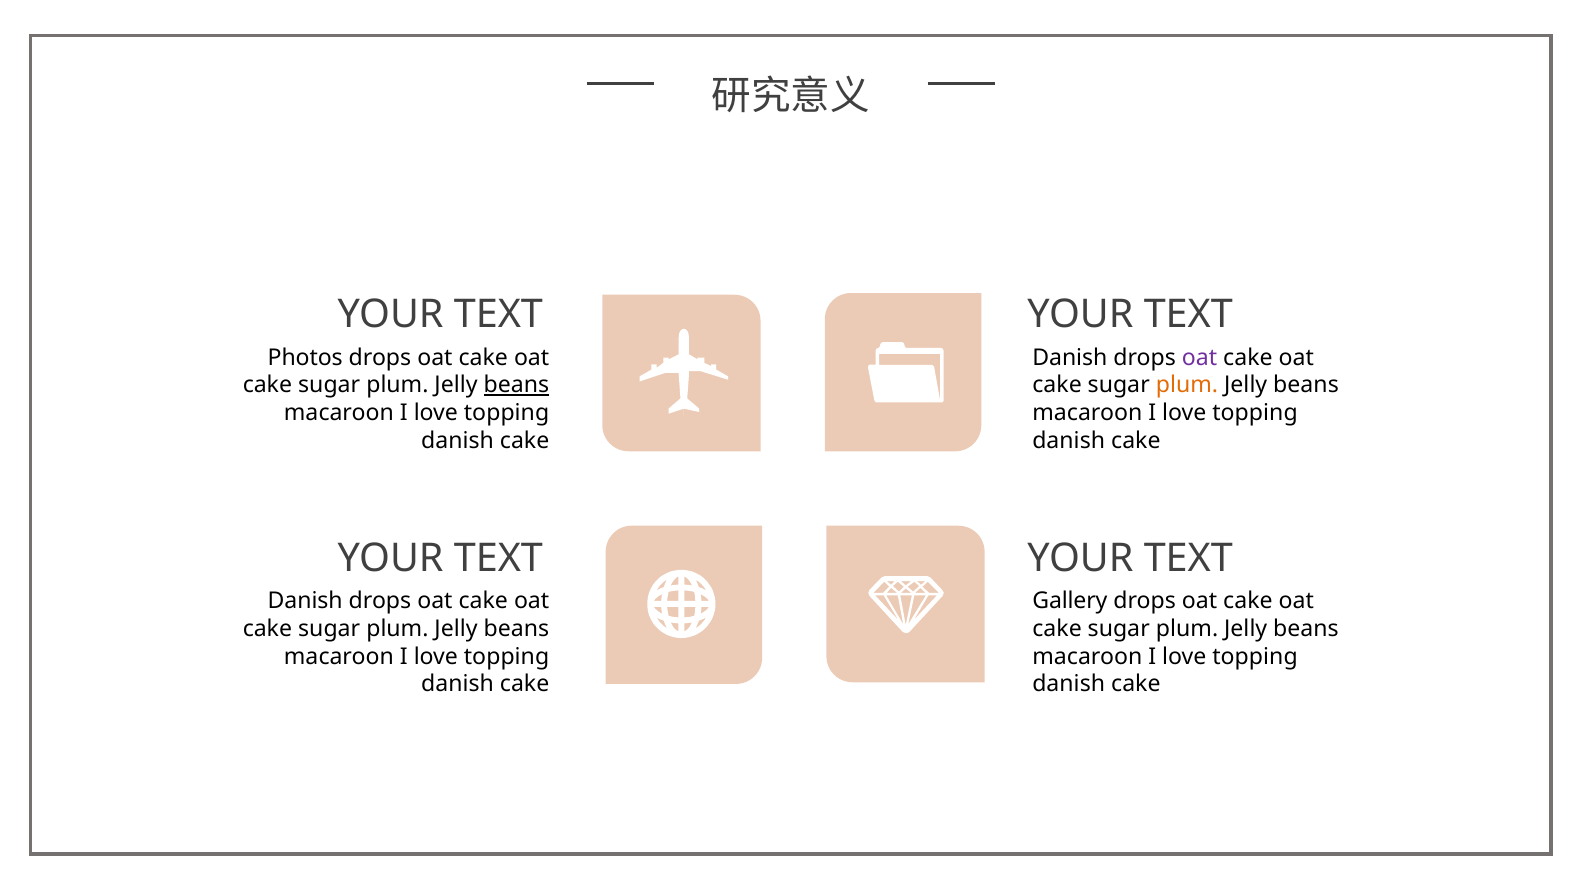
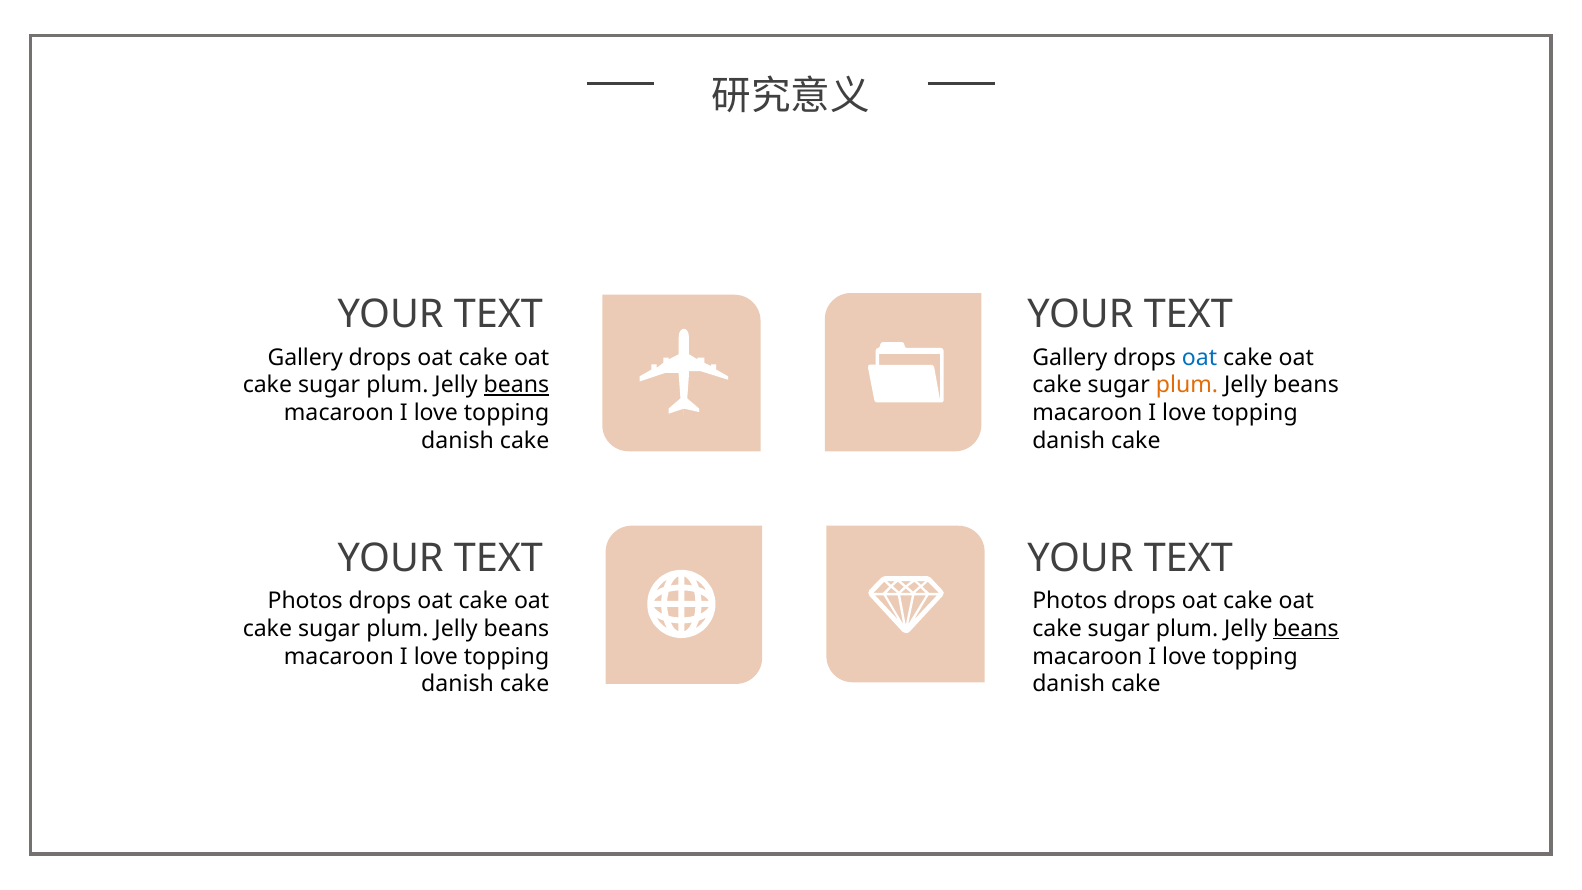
Photos at (305, 357): Photos -> Gallery
Danish at (1070, 357): Danish -> Gallery
oat at (1200, 357) colour: purple -> blue
Danish at (305, 601): Danish -> Photos
Gallery at (1070, 601): Gallery -> Photos
beans at (1306, 629) underline: none -> present
